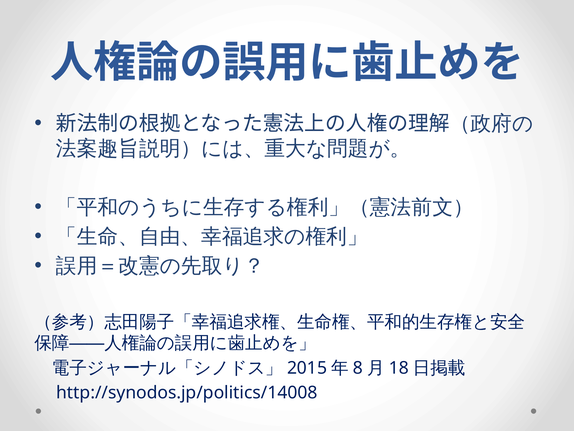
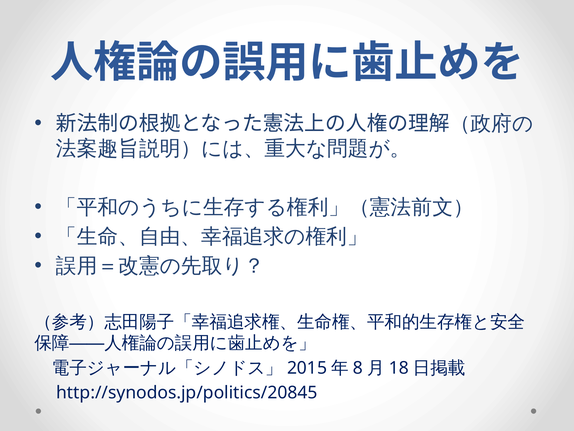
http://synodos.jp/politics/14008: http://synodos.jp/politics/14008 -> http://synodos.jp/politics/20845
